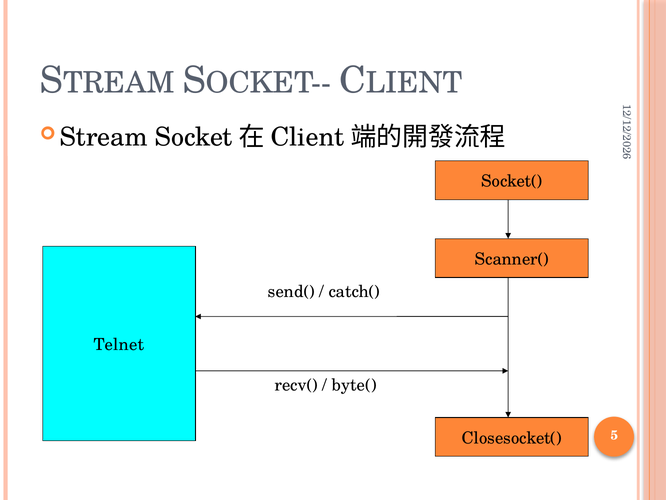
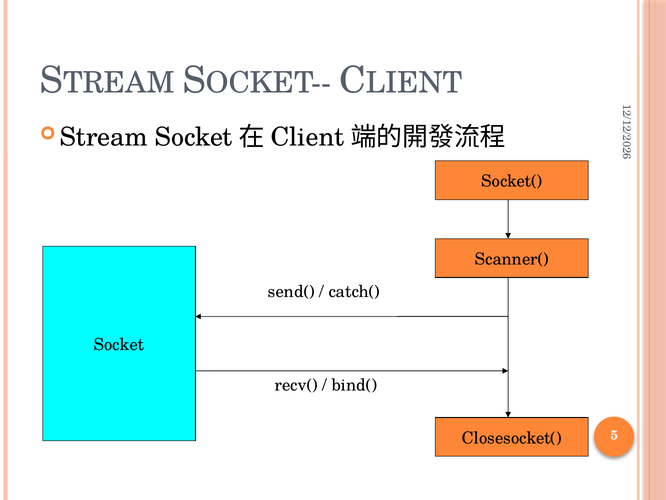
Telnet: Telnet -> Socket
byte(: byte( -> bind(
